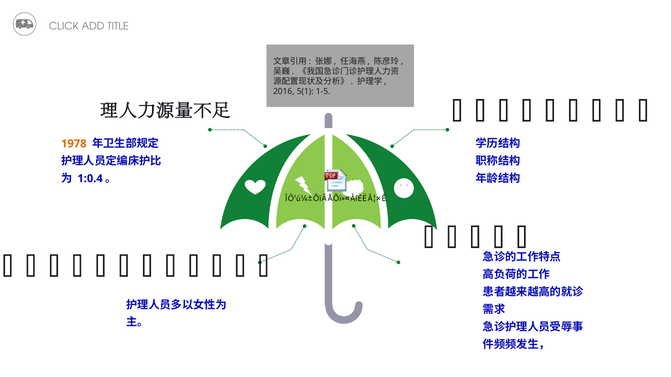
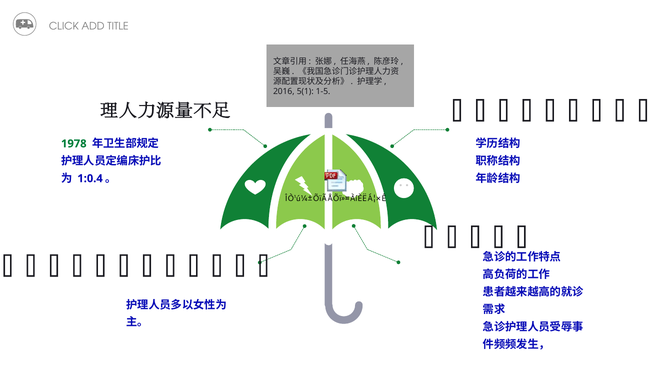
1978 colour: orange -> green
